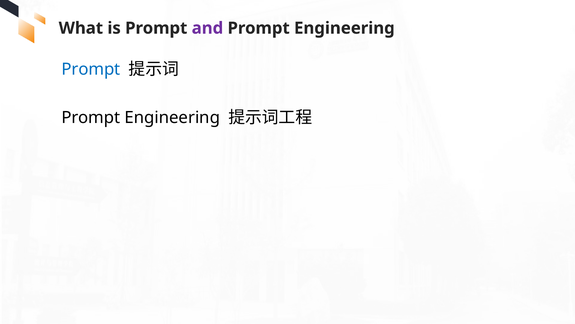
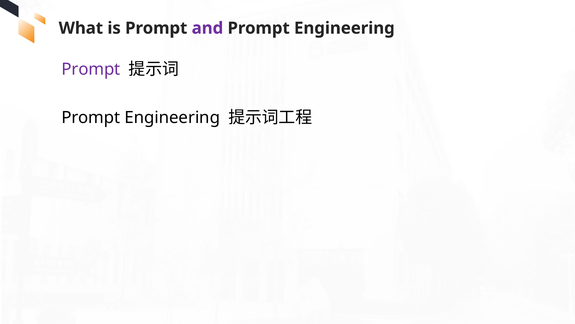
Prompt at (91, 69) colour: blue -> purple
